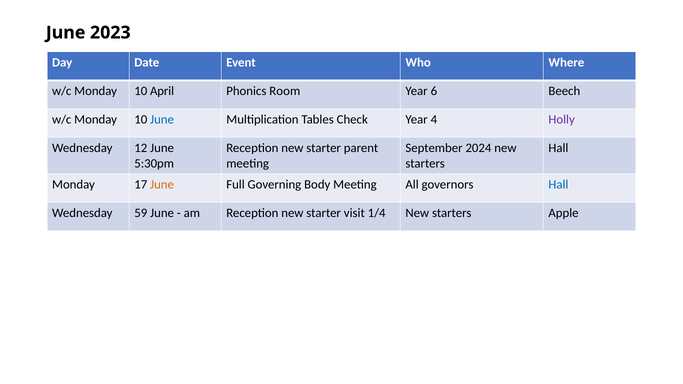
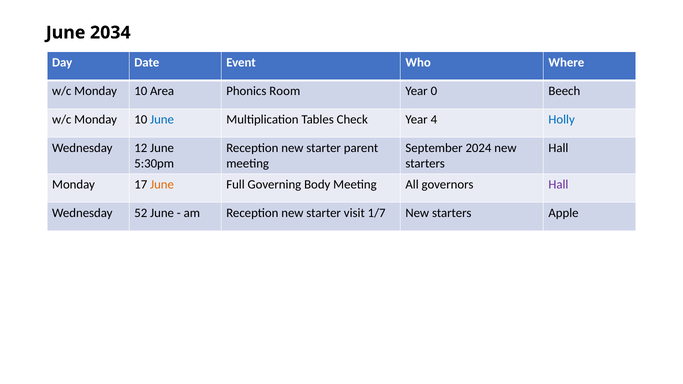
2023: 2023 -> 2034
April: April -> Area
6: 6 -> 0
Holly colour: purple -> blue
Hall at (558, 184) colour: blue -> purple
59: 59 -> 52
1/4: 1/4 -> 1/7
